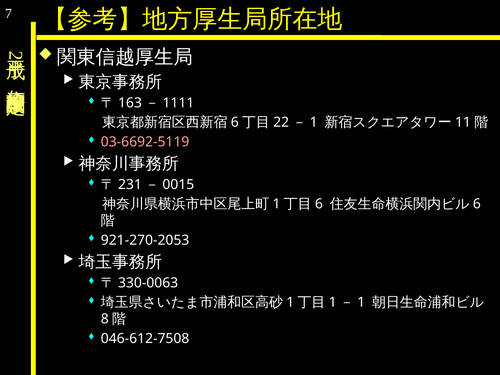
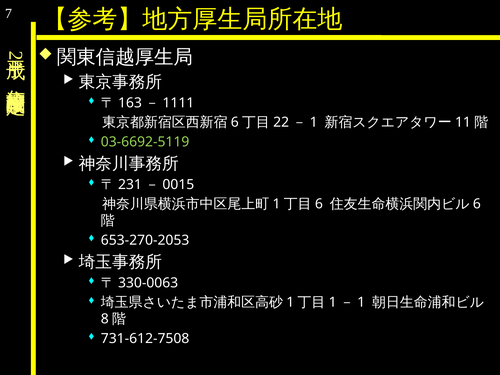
03-6692-5119 colour: pink -> light green
921-270-2053: 921-270-2053 -> 653-270-2053
046-612-7508: 046-612-7508 -> 731-612-7508
